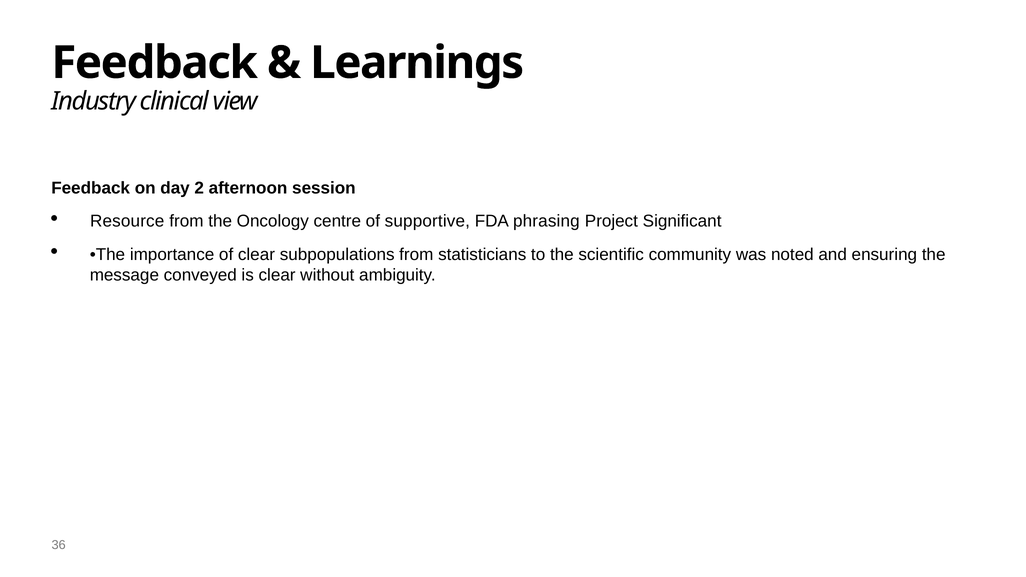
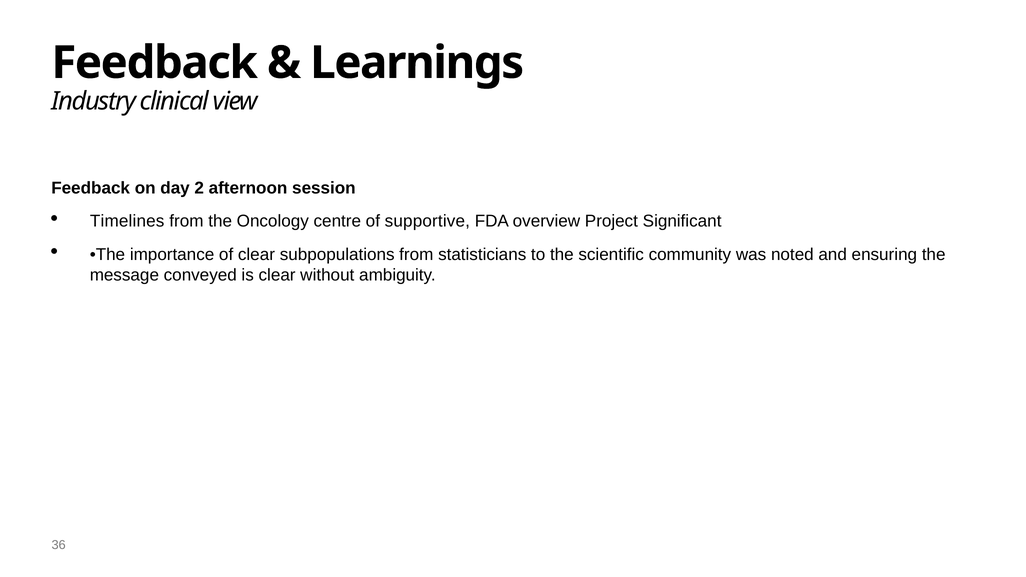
Resource: Resource -> Timelines
phrasing: phrasing -> overview
